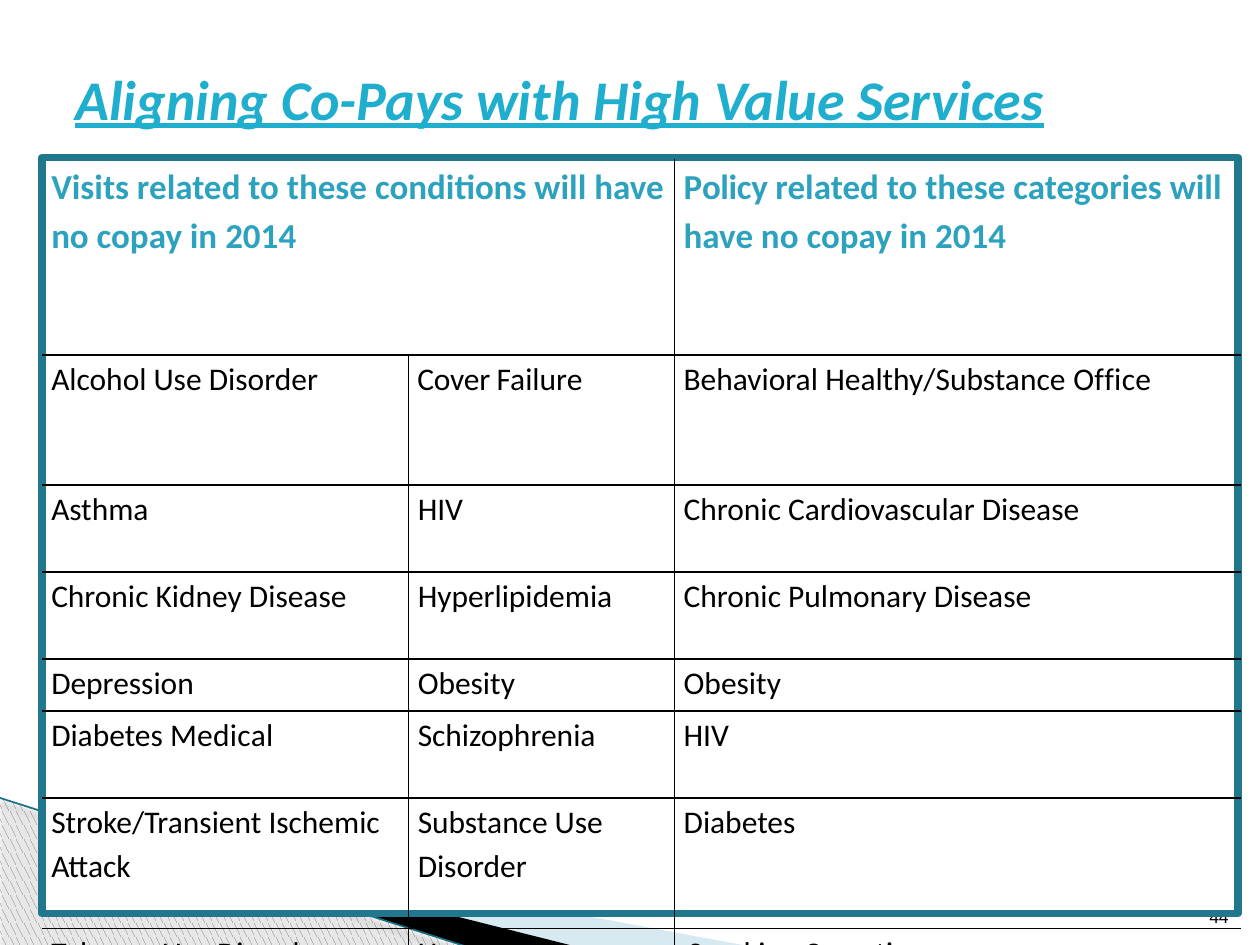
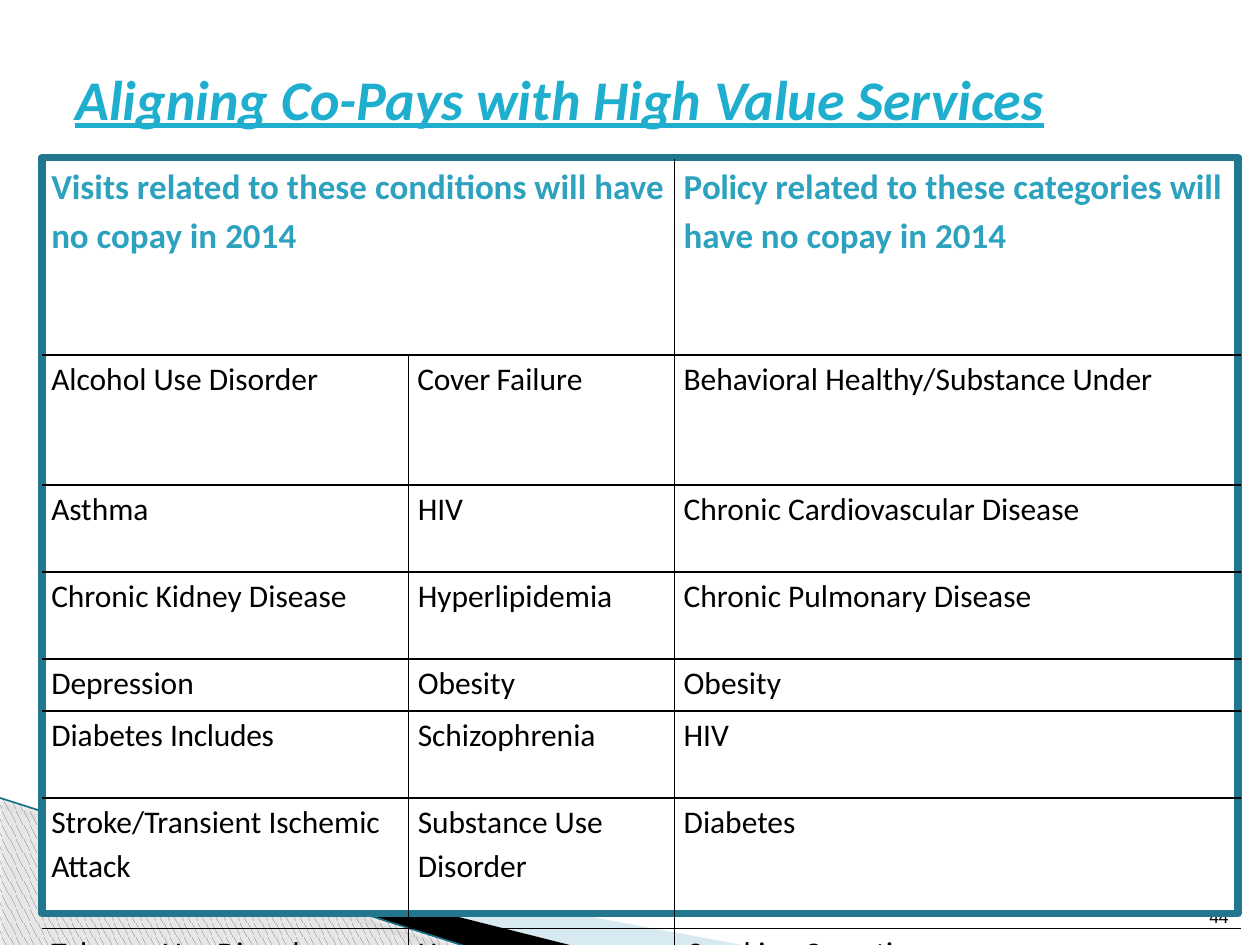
Office: Office -> Under
Medical: Medical -> Includes
